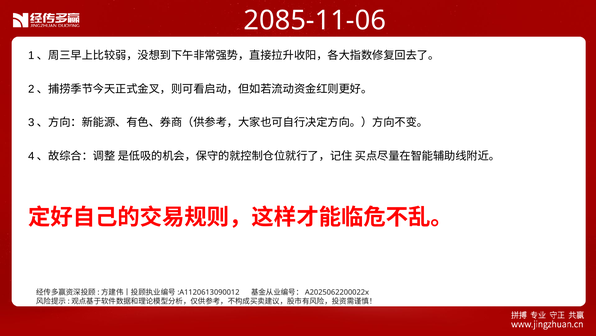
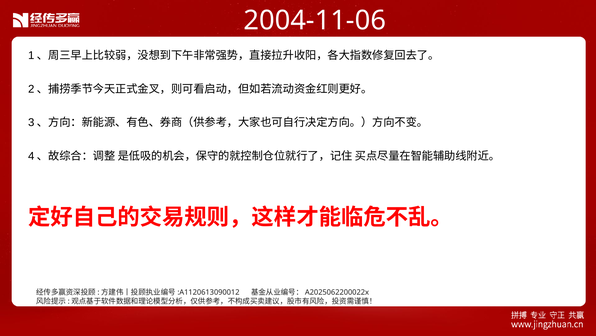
2085-11-06: 2085-11-06 -> 2004-11-06
